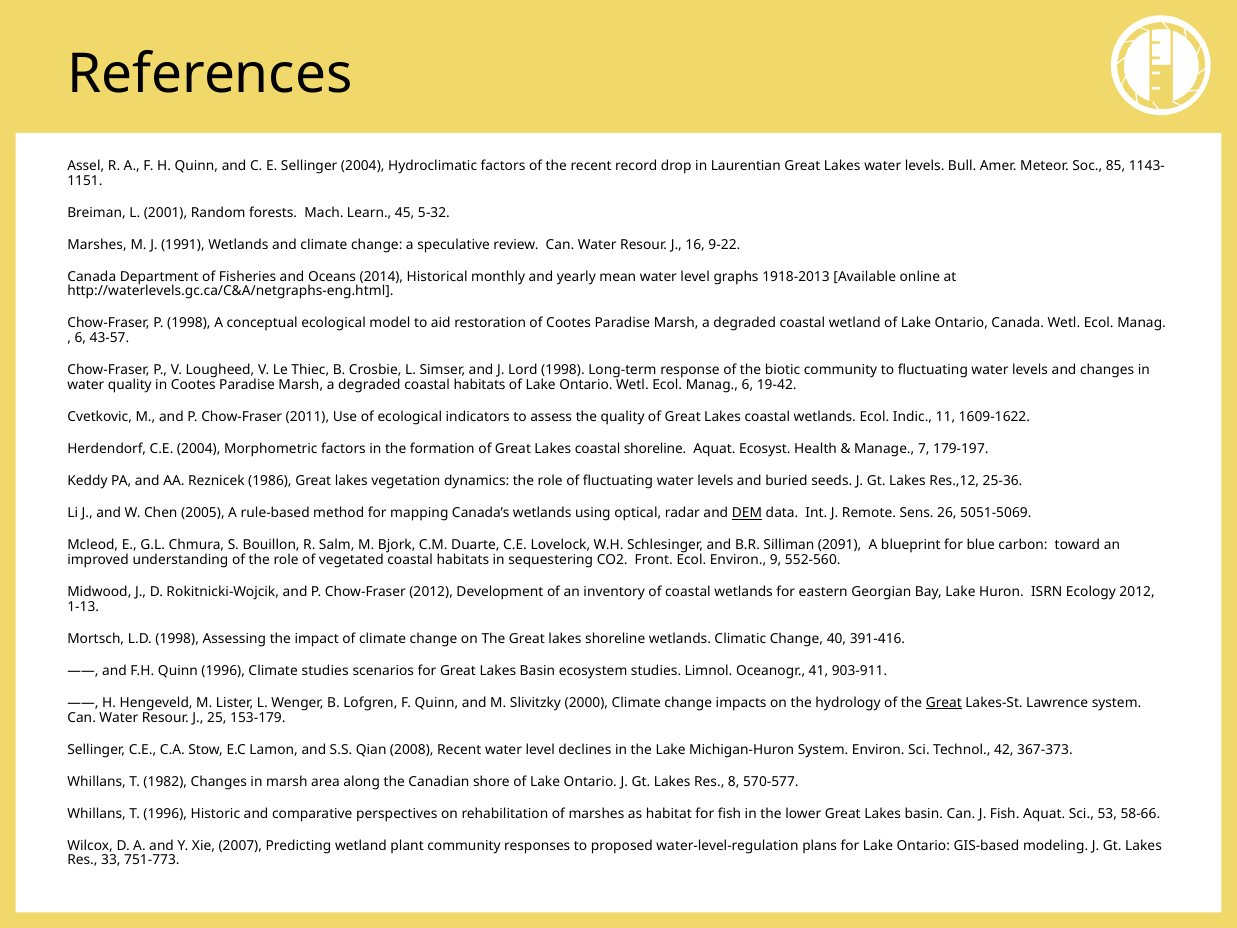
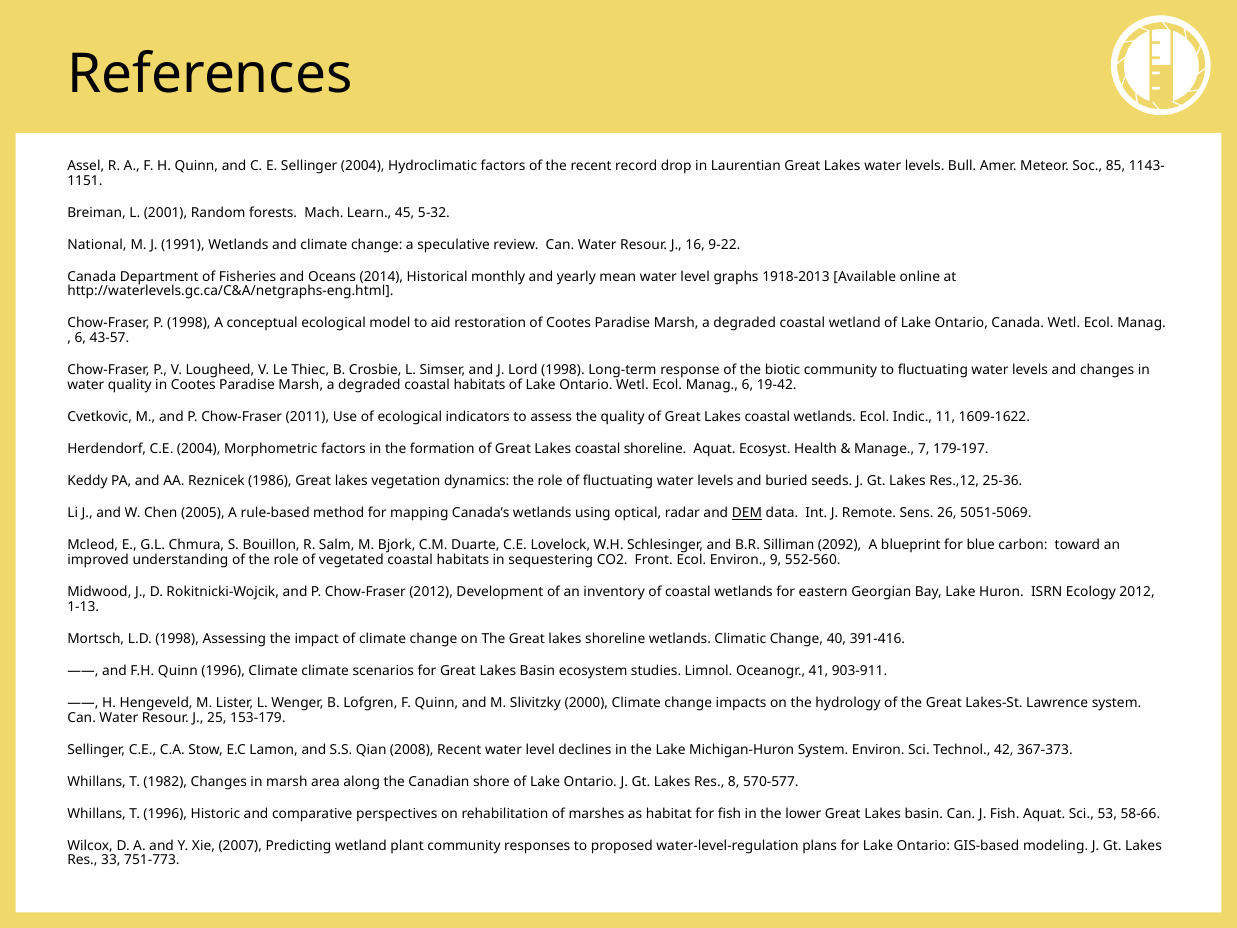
Marshes at (97, 245): Marshes -> National
2091: 2091 -> 2092
Climate studies: studies -> climate
Great at (944, 703) underline: present -> none
